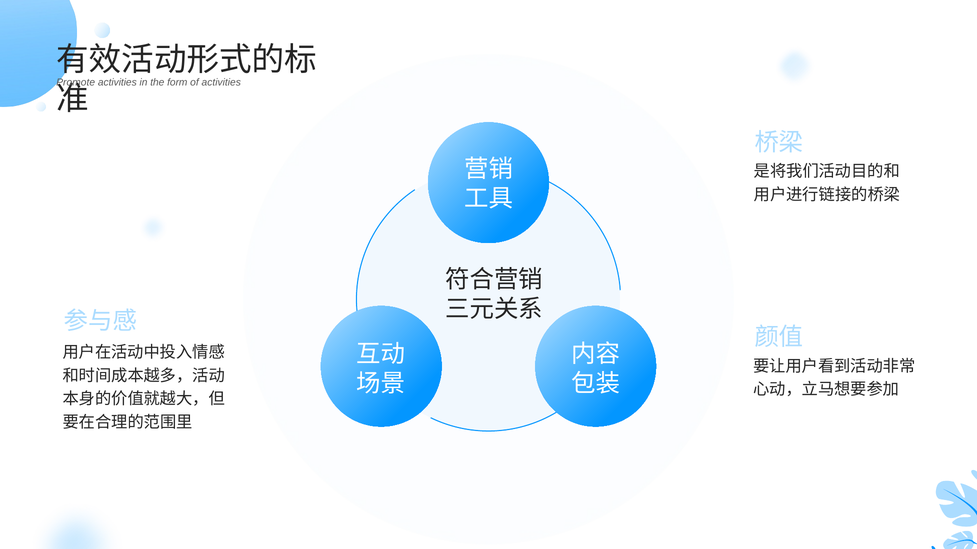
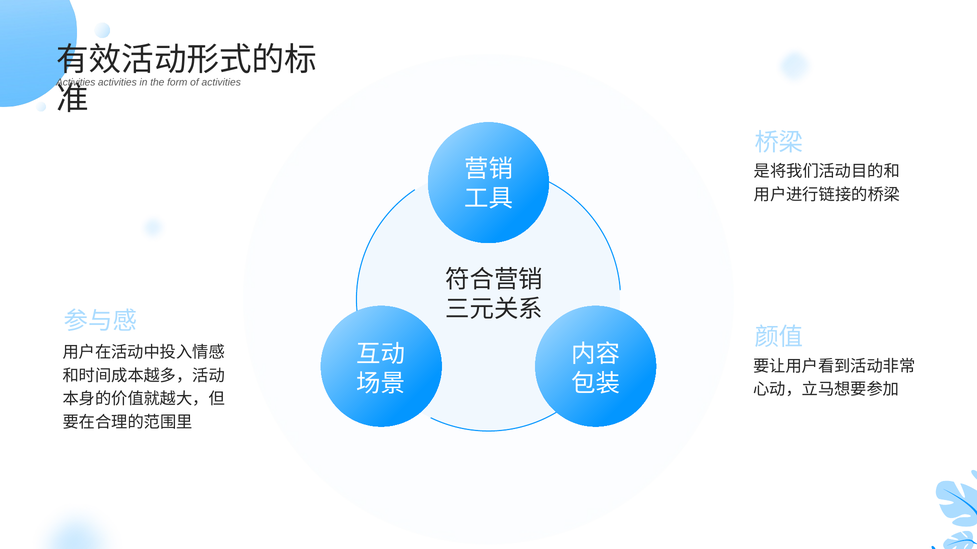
Promote at (76, 82): Promote -> Activities
